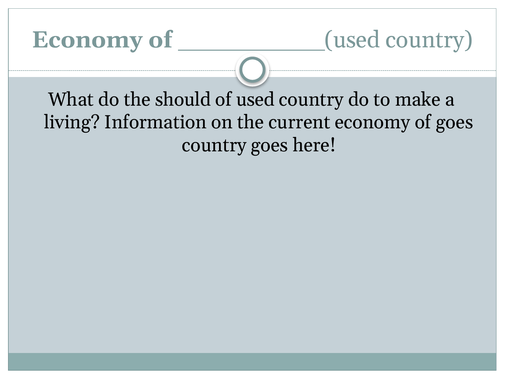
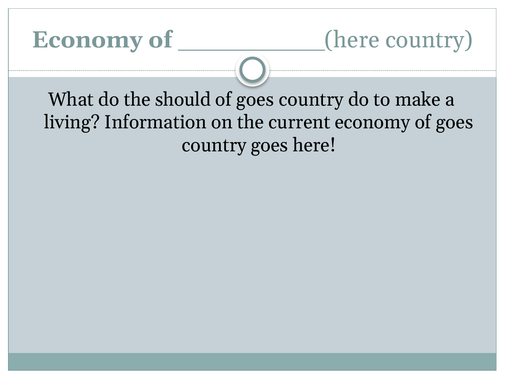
used at (352, 40): used -> here
used at (255, 100): used -> goes
